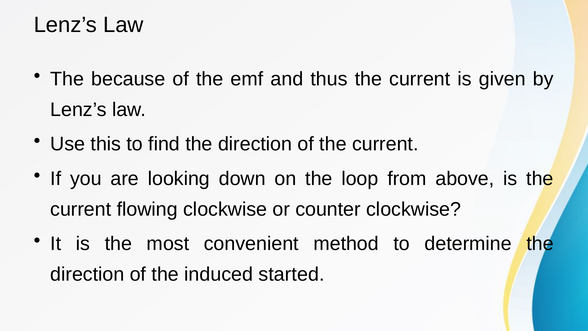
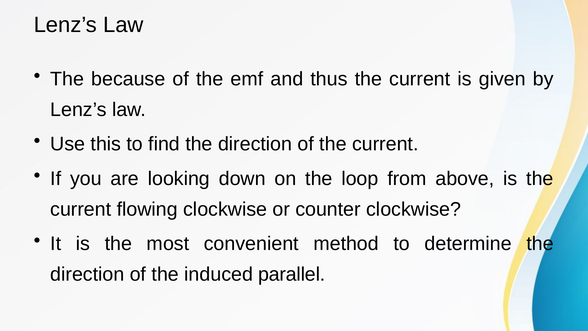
started: started -> parallel
